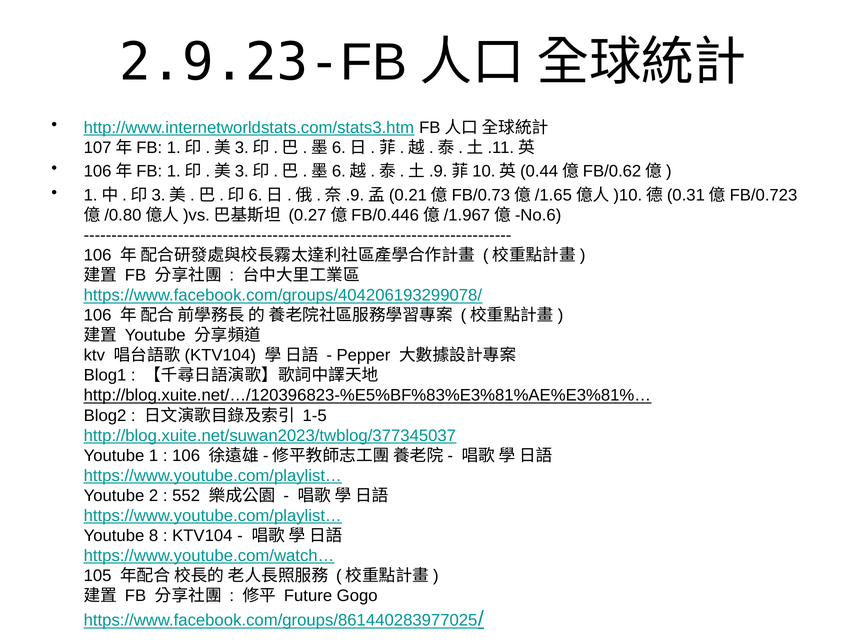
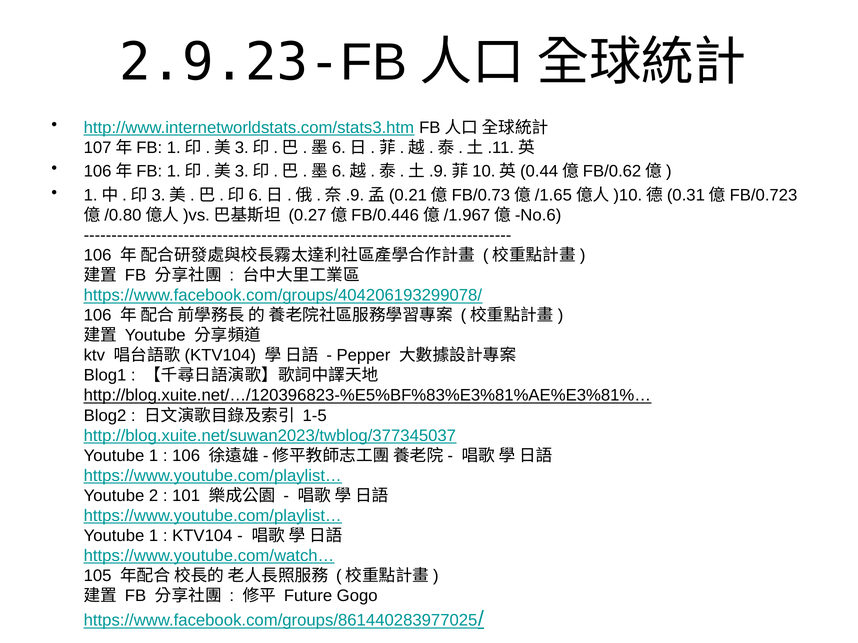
552: 552 -> 101
8 at (154, 536): 8 -> 1
